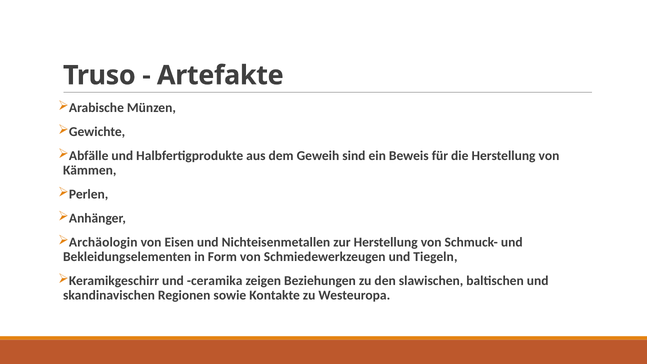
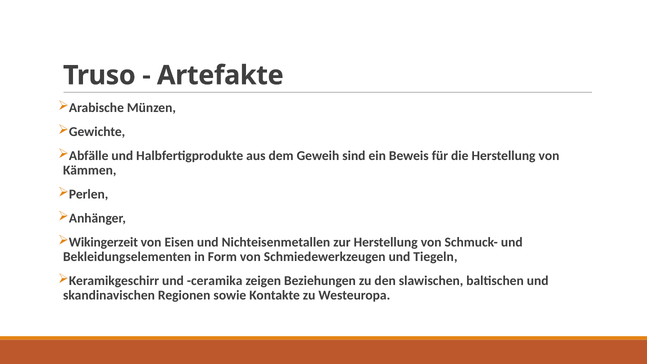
Archäologin: Archäologin -> Wikingerzeit
